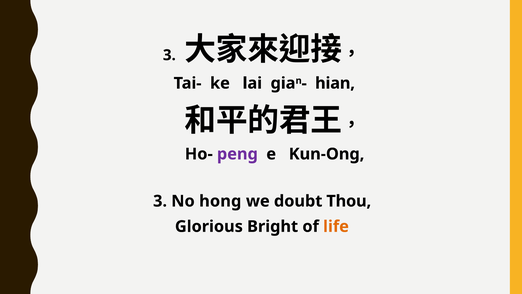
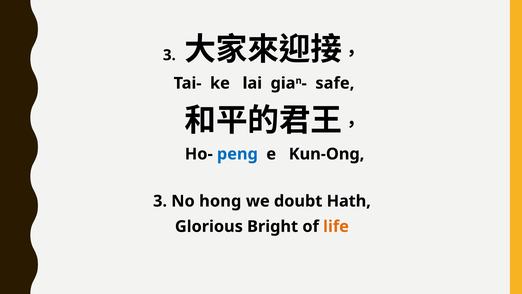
hian: hian -> safe
peng colour: purple -> blue
Thou: Thou -> Hath
